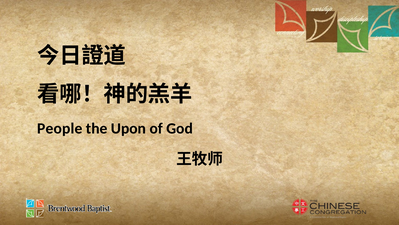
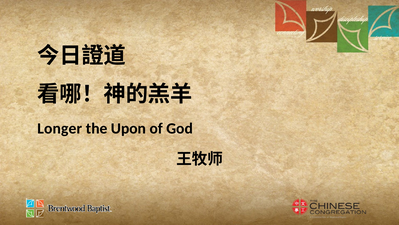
People: People -> Longer
